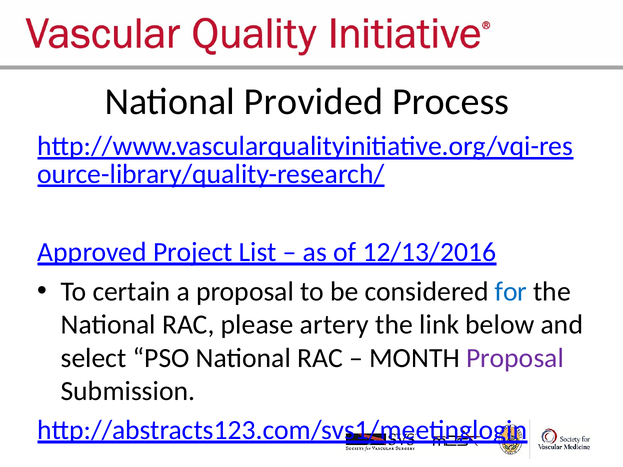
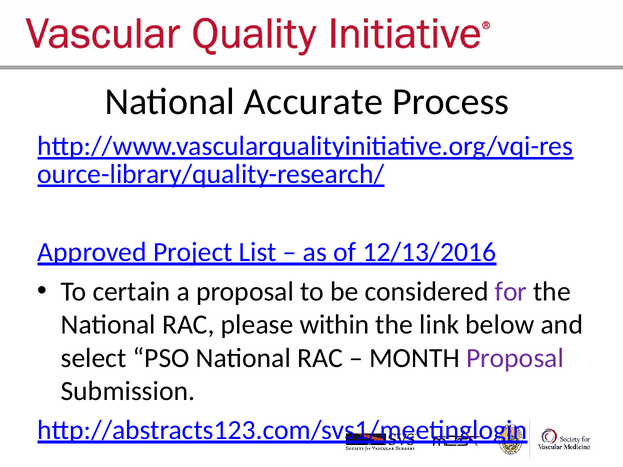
Provided: Provided -> Accurate
for colour: blue -> purple
artery: artery -> within
